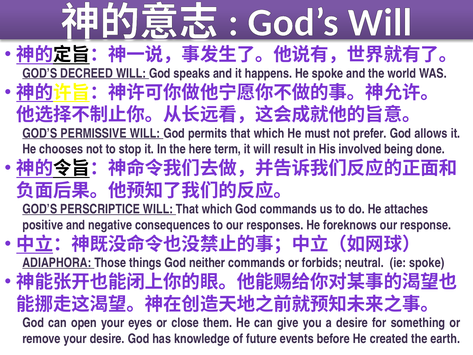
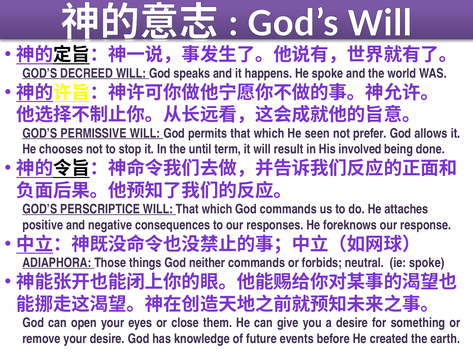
must: must -> seen
here: here -> until
